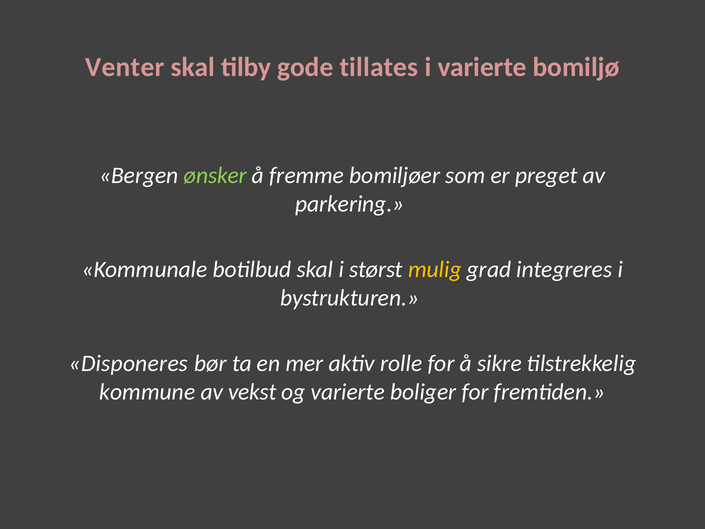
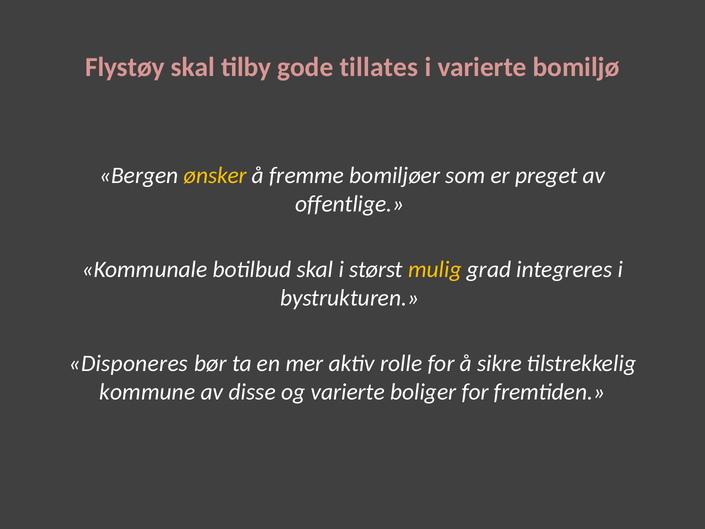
Venter: Venter -> Flystøy
ønsker colour: light green -> yellow
parkering: parkering -> offentlige
vekst: vekst -> disse
